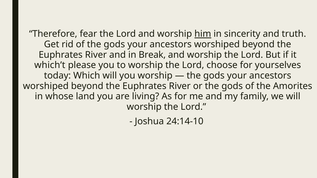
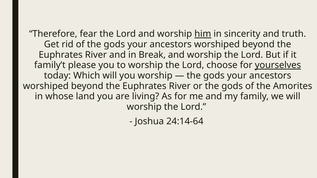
which’t: which’t -> family’t
yourselves underline: none -> present
24:14-10: 24:14-10 -> 24:14-64
